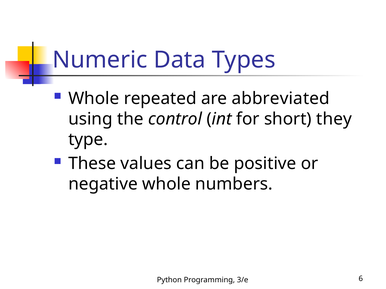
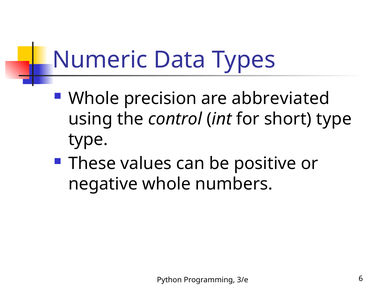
repeated: repeated -> precision
short they: they -> type
